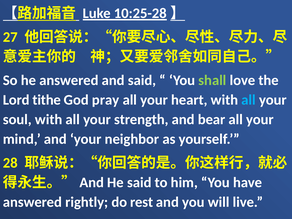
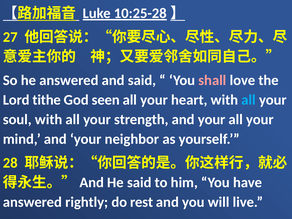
shall colour: light green -> pink
pray: pray -> seen
strength and bear: bear -> your
